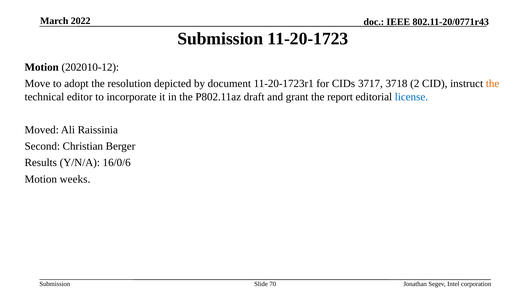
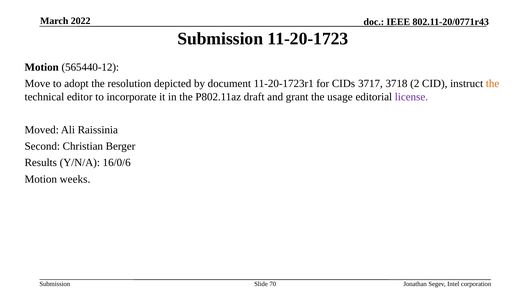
202010-12: 202010-12 -> 565440-12
report: report -> usage
license colour: blue -> purple
